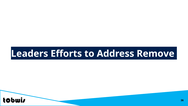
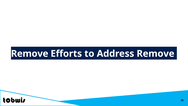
Leaders at (30, 54): Leaders -> Remove
